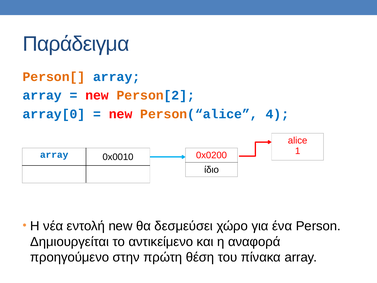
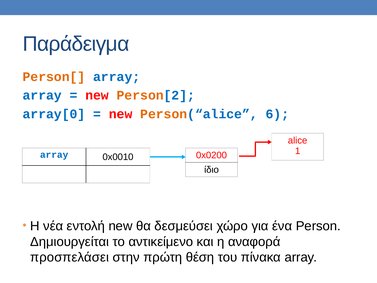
4: 4 -> 6
προηγούμενο: προηγούμενο -> προσπελάσει
